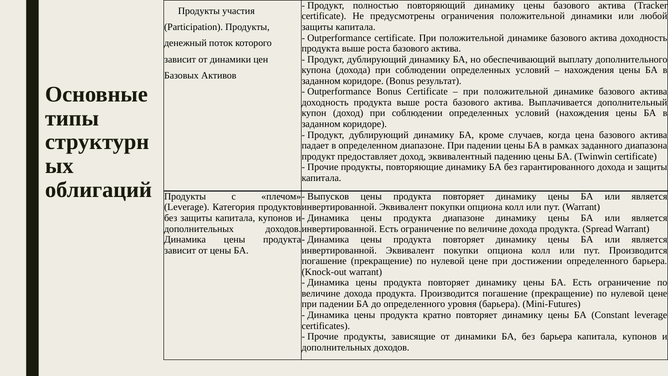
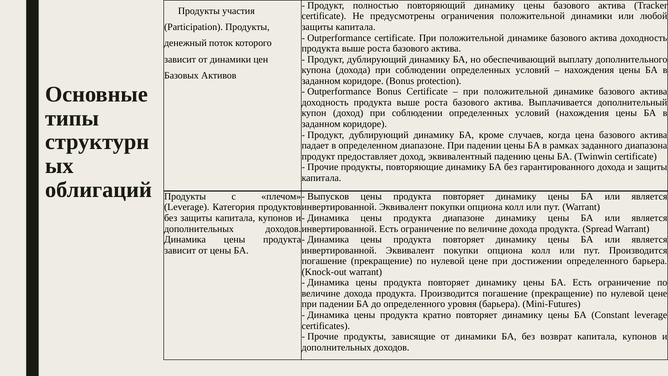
результат: результат -> protection
без барьера: барьера -> возврат
